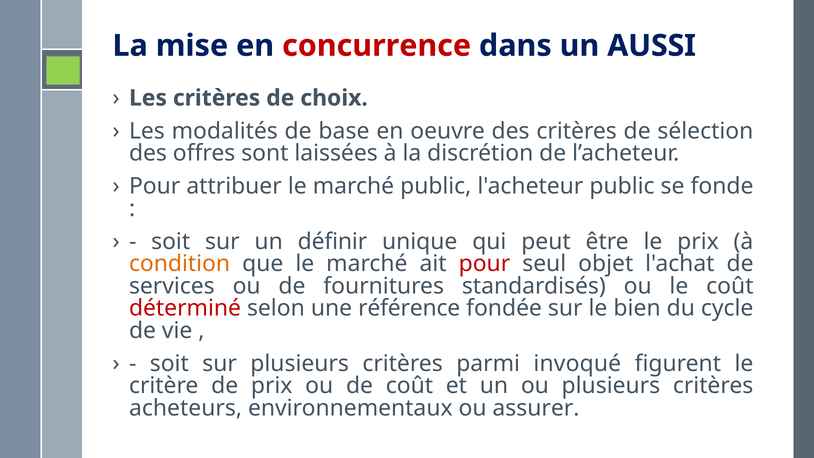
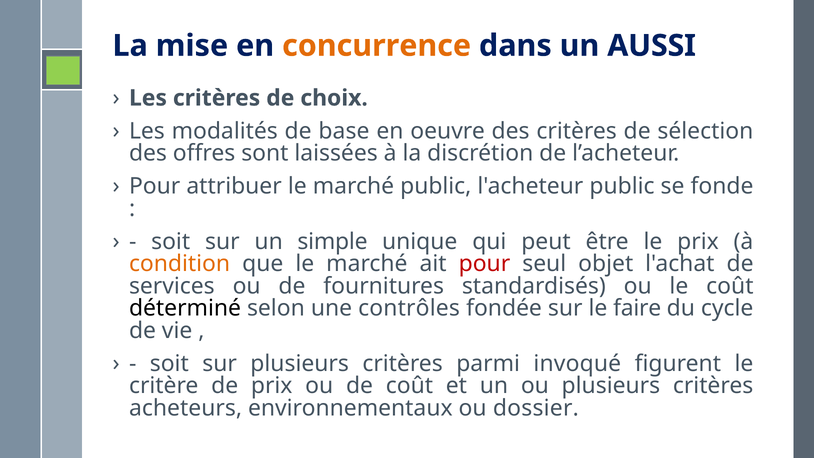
concurrence colour: red -> orange
définir: définir -> simple
déterminé colour: red -> black
référence: référence -> contrôles
bien: bien -> faire
assurer: assurer -> dossier
